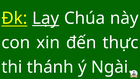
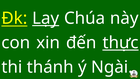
thực underline: none -> present
